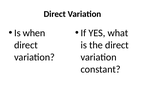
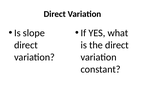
when: when -> slope
